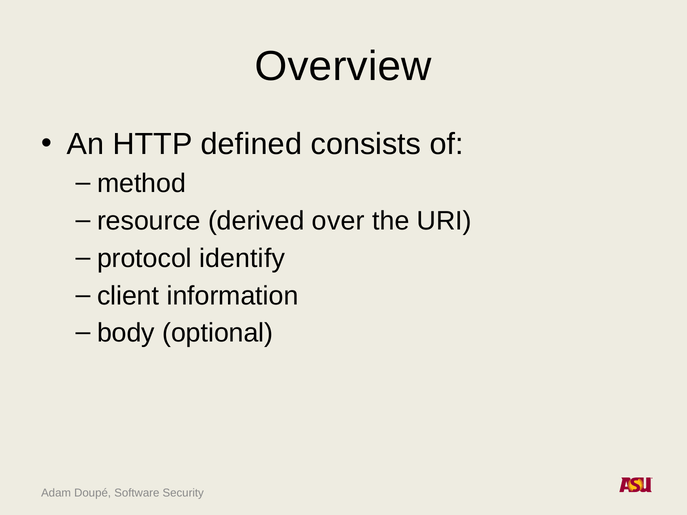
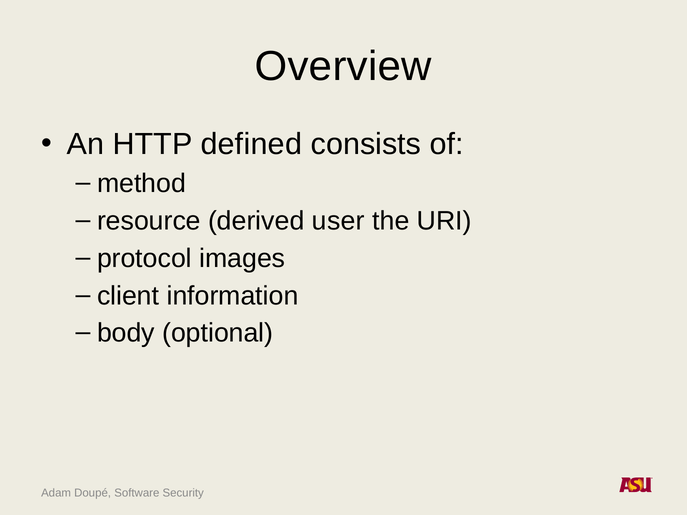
over: over -> user
identify: identify -> images
